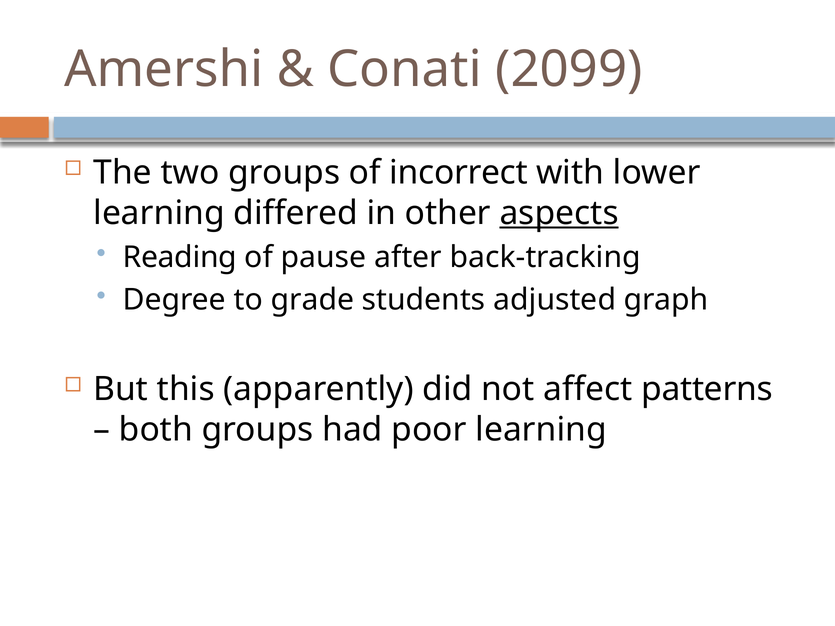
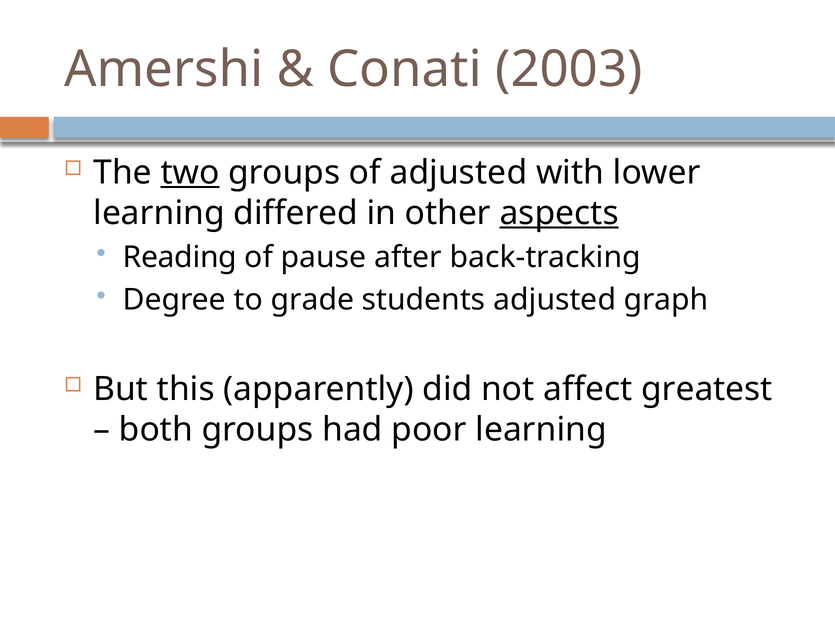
2099: 2099 -> 2003
two underline: none -> present
of incorrect: incorrect -> adjusted
patterns: patterns -> greatest
